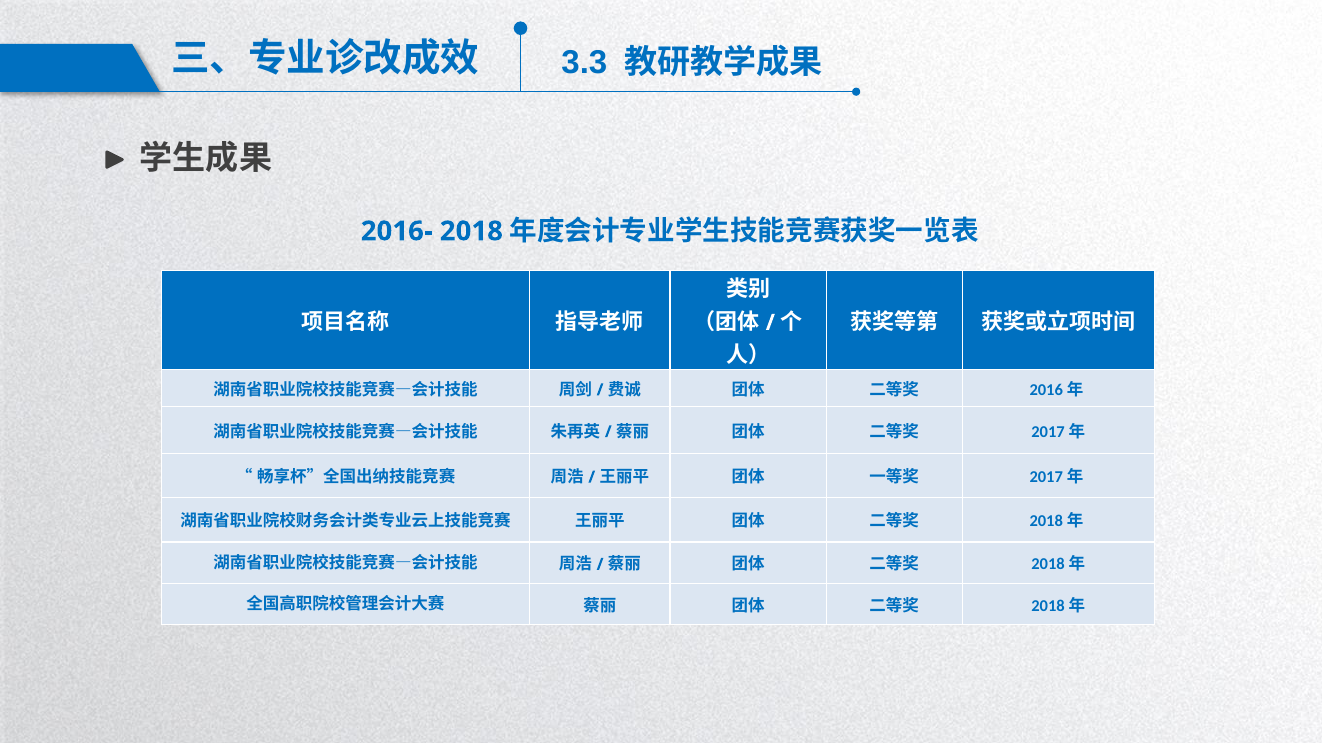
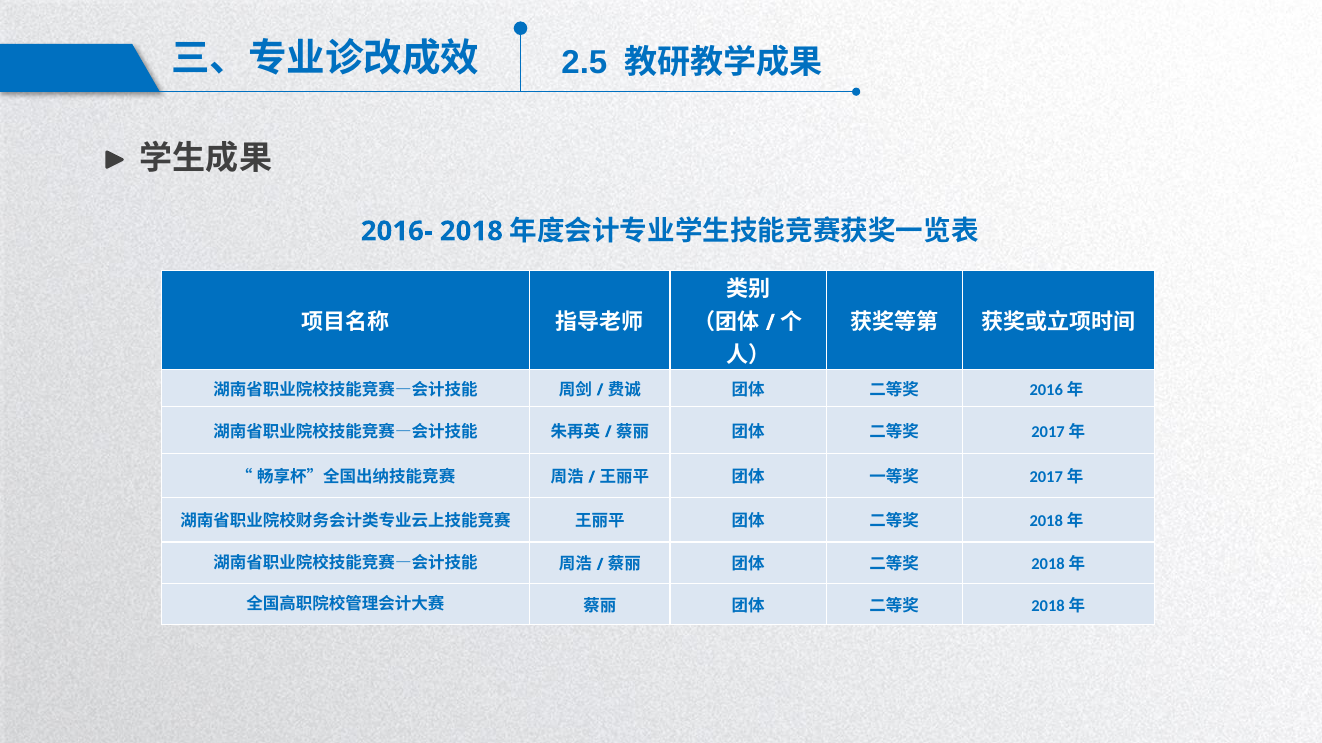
3.3: 3.3 -> 2.5
